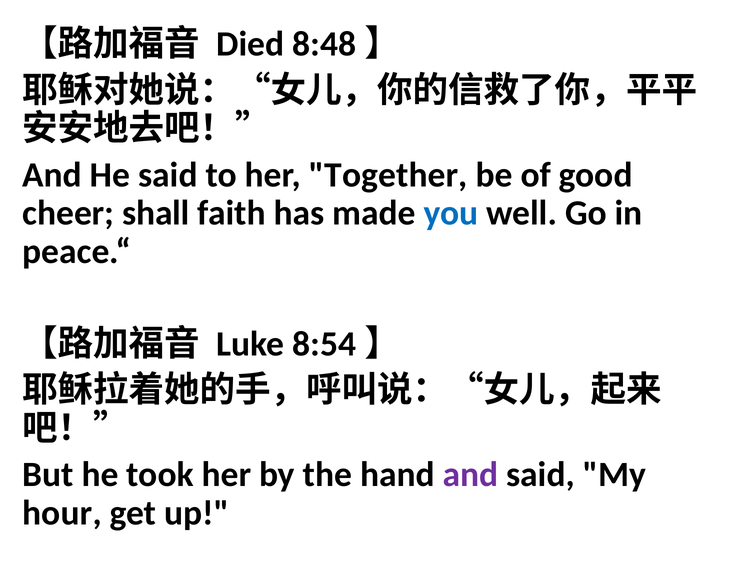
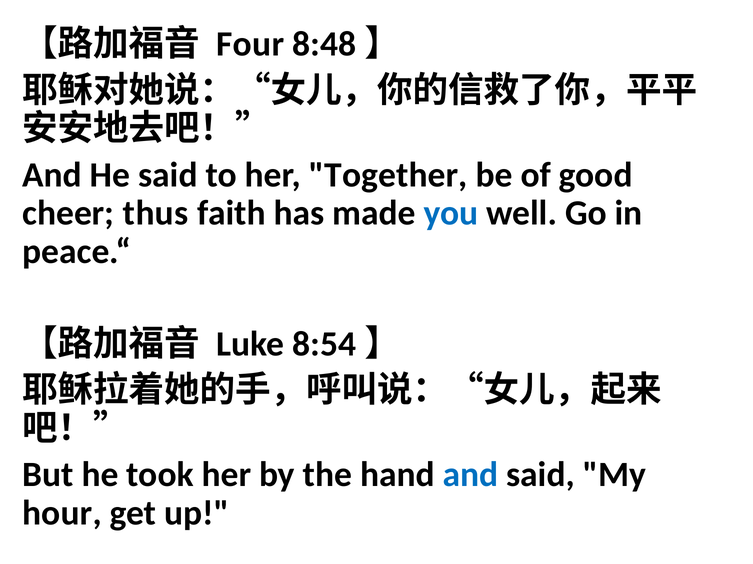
Died: Died -> Four
shall: shall -> thus
and at (471, 475) colour: purple -> blue
